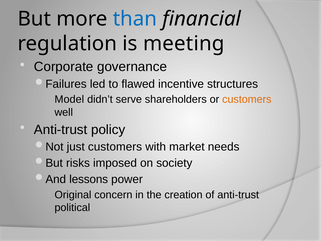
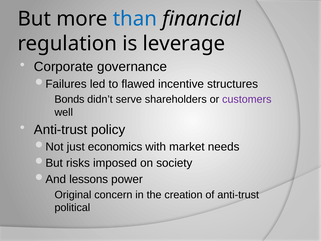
meeting: meeting -> leverage
Model: Model -> Bonds
customers at (247, 99) colour: orange -> purple
just customers: customers -> economics
